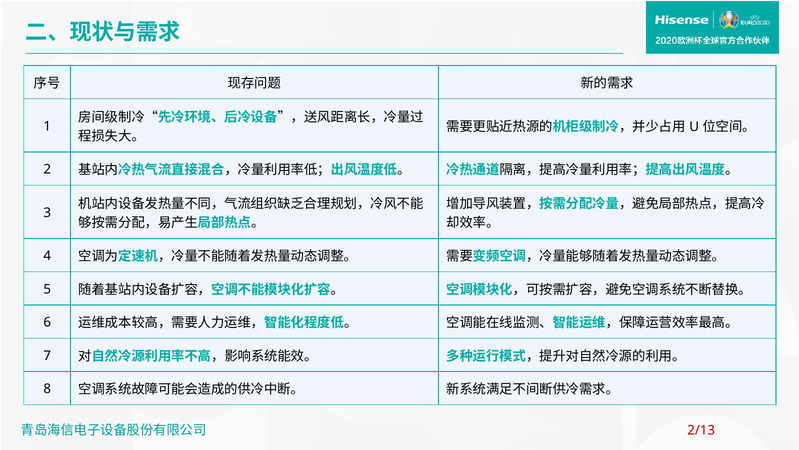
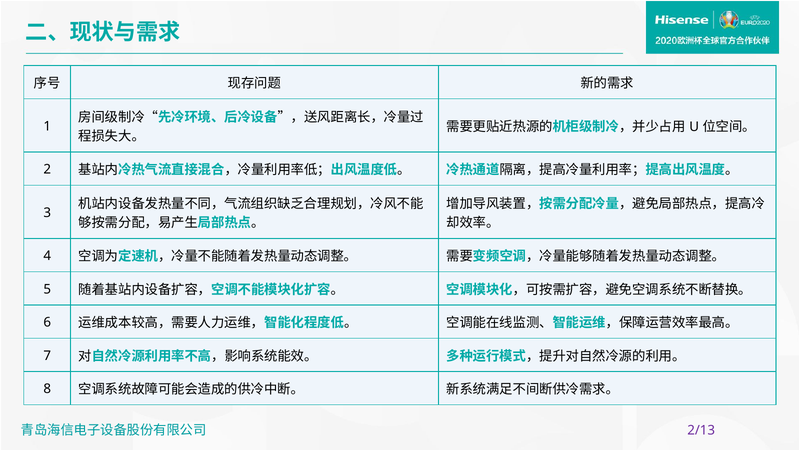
2/13 colour: red -> purple
